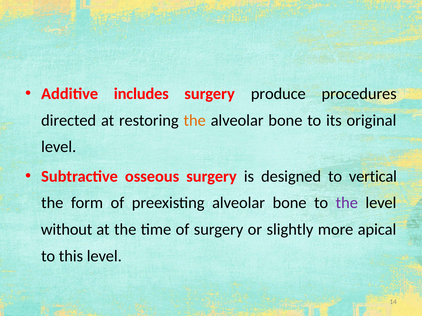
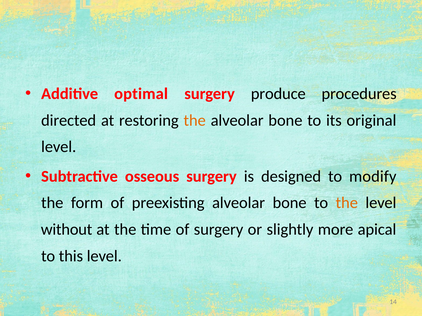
includes: includes -> optimal
vertical: vertical -> modify
the at (347, 203) colour: purple -> orange
